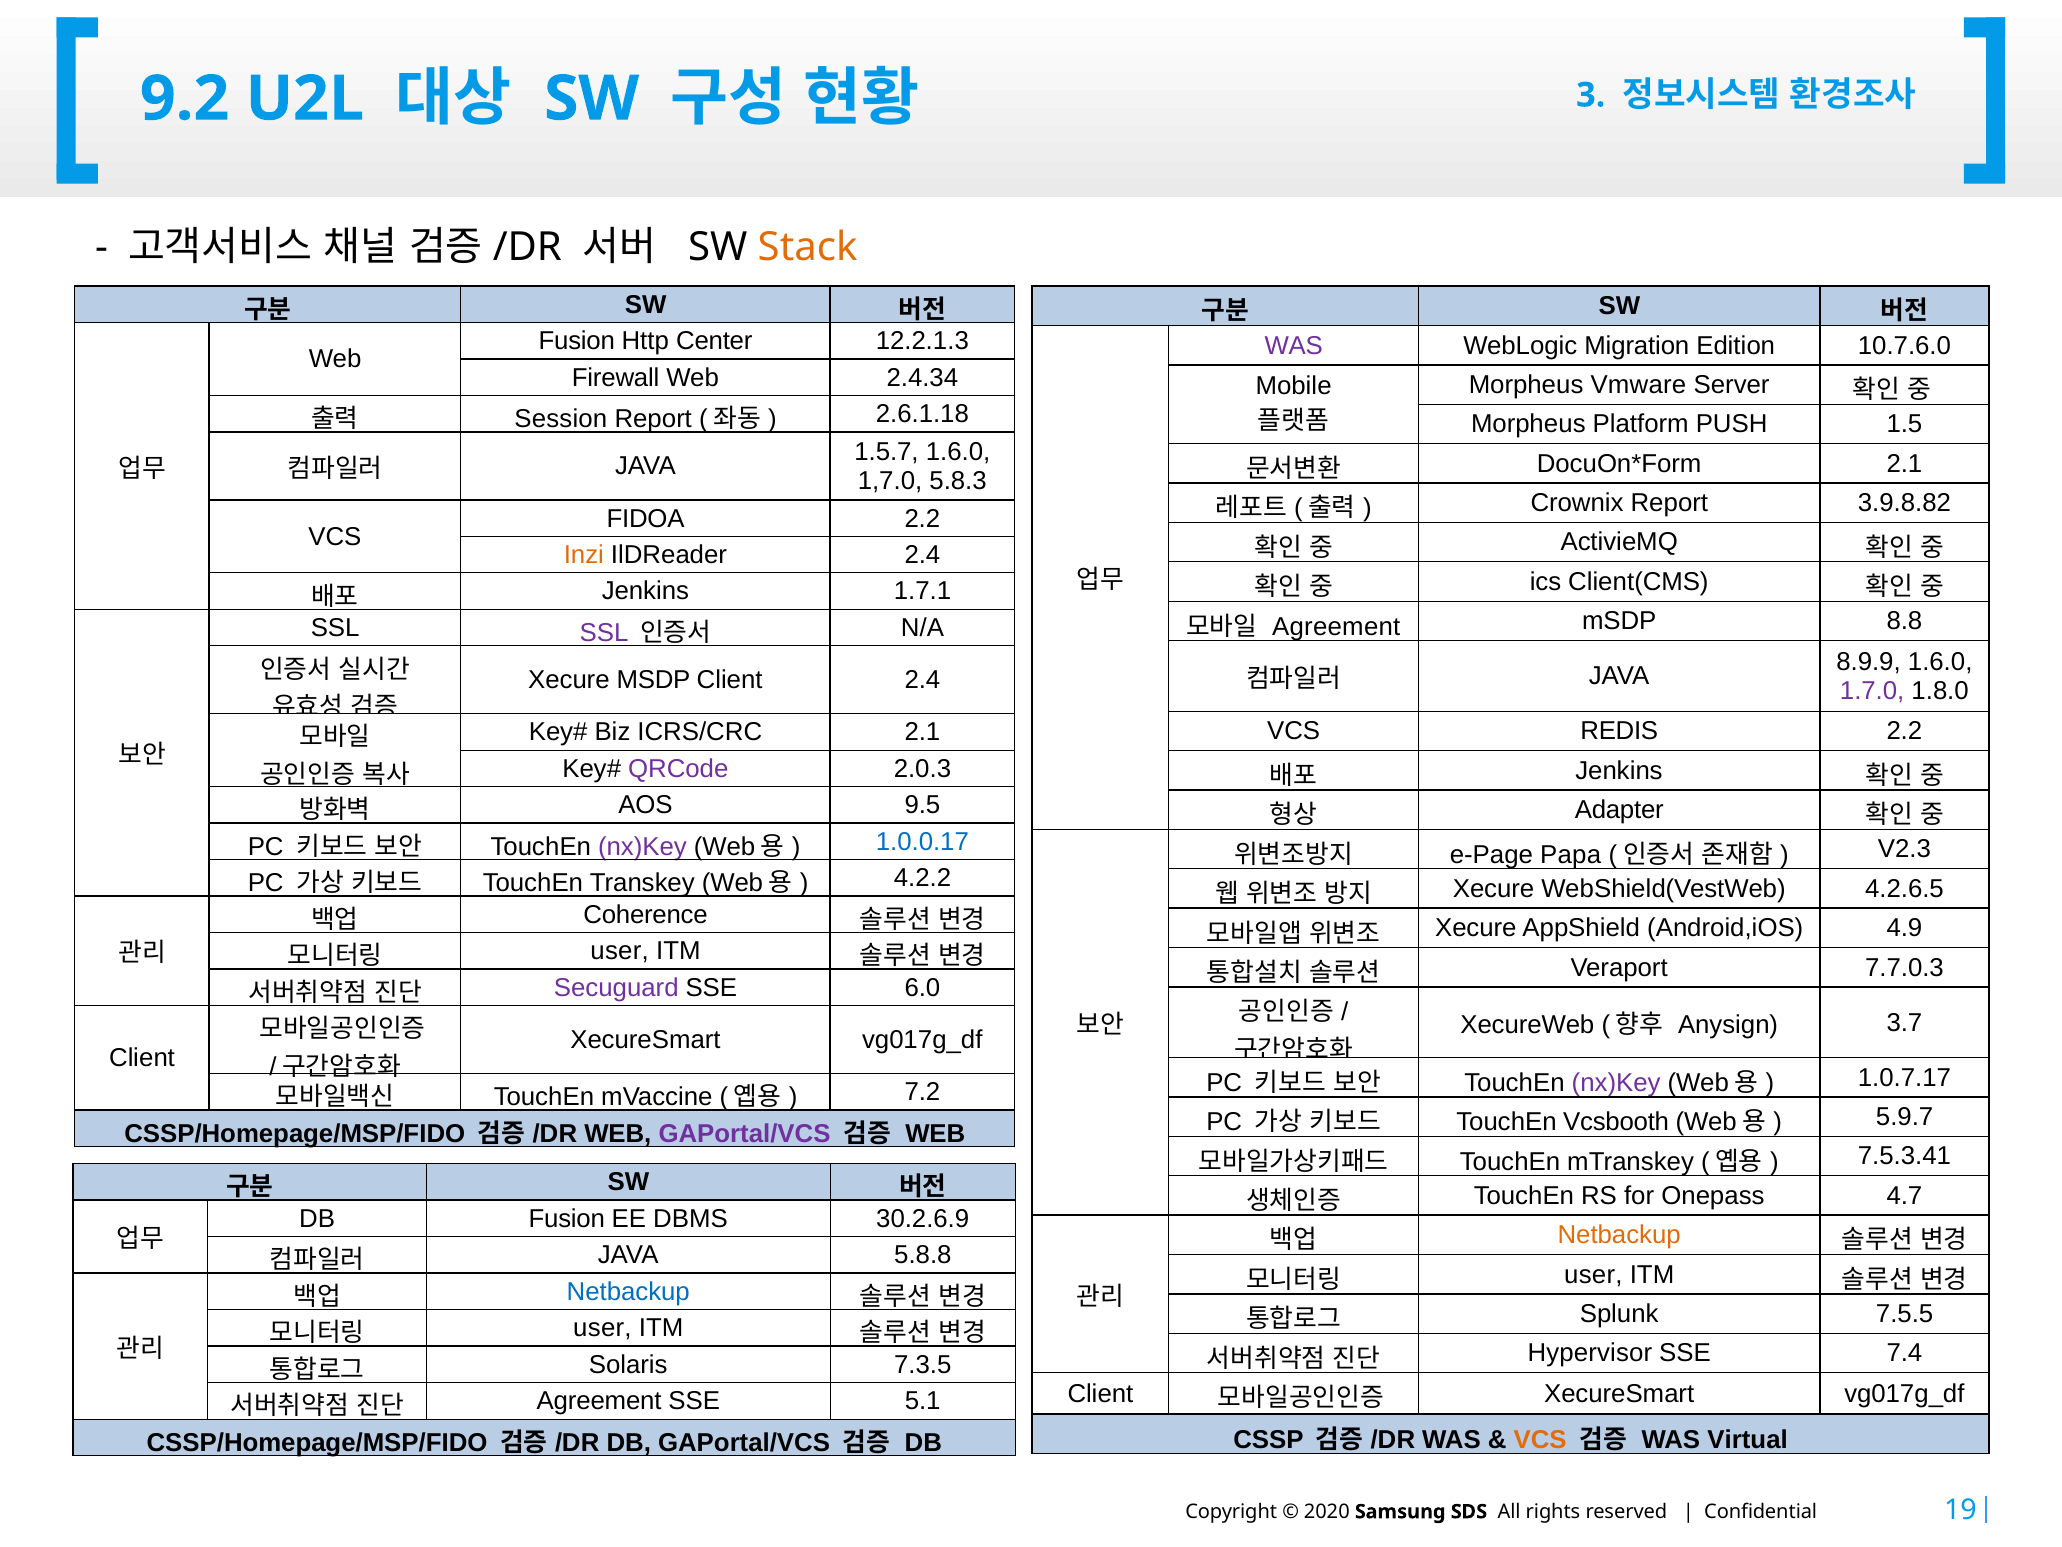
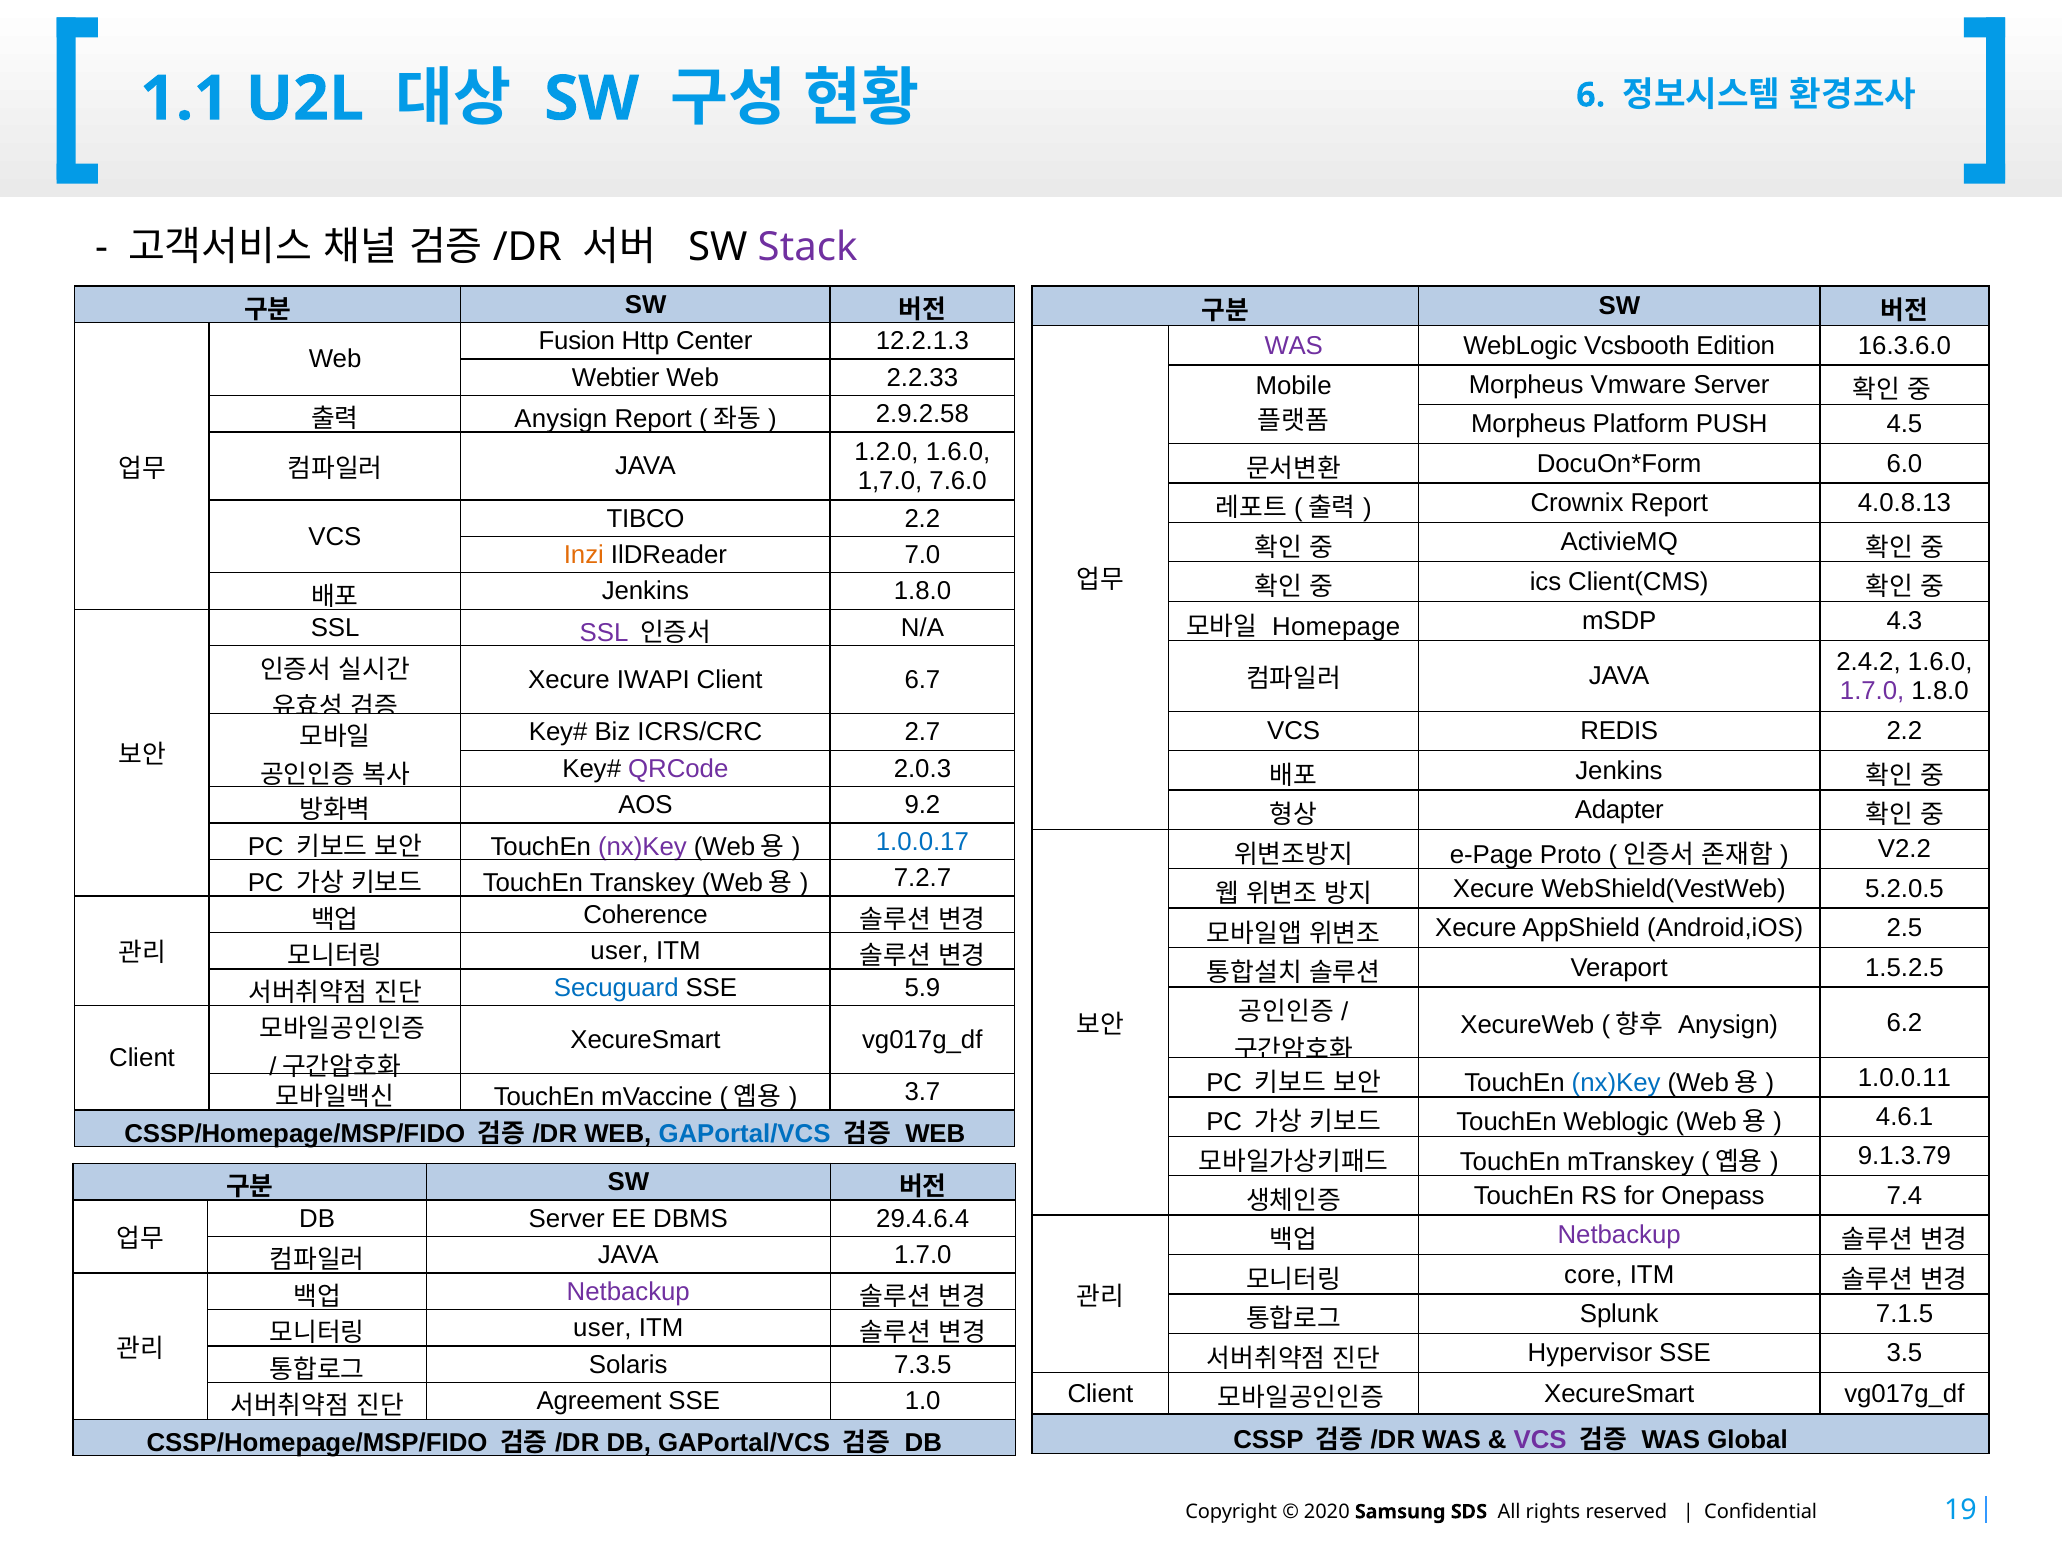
9.2: 9.2 -> 1.1
3: 3 -> 6
Stack colour: orange -> purple
Migration: Migration -> Vcsbooth
10.7.6.0: 10.7.6.0 -> 16.3.6.0
Firewall: Firewall -> Webtier
2.4.34: 2.4.34 -> 2.2.33
Session at (561, 419): Session -> Anysign
2.6.1.18: 2.6.1.18 -> 2.9.2.58
1.5: 1.5 -> 4.5
1.5.7: 1.5.7 -> 1.2.0
2.1 at (1904, 464): 2.1 -> 6.0
5.8.3: 5.8.3 -> 7.6.0
3.9.8.82: 3.9.8.82 -> 4.0.8.13
FIDOA: FIDOA -> TIBCO
IlDReader 2.4: 2.4 -> 7.0
Jenkins 1.7.1: 1.7.1 -> 1.8.0
Agreement at (1336, 626): Agreement -> Homepage
8.8: 8.8 -> 4.3
8.9.9: 8.9.9 -> 2.4.2
Xecure MSDP: MSDP -> IWAPI
Client 2.4: 2.4 -> 6.7
ICRS/CRC 2.1: 2.1 -> 2.7
9.5: 9.5 -> 9.2
Papa: Papa -> Proto
V2.3: V2.3 -> V2.2
4.2.2: 4.2.2 -> 7.2.7
4.2.6.5: 4.2.6.5 -> 5.2.0.5
4.9: 4.9 -> 2.5
7.7.0.3: 7.7.0.3 -> 1.5.2.5
Secuguard colour: purple -> blue
6.0: 6.0 -> 5.9
3.7: 3.7 -> 6.2
nx)Key at (1616, 1083) colour: purple -> blue
1.0.7.17: 1.0.7.17 -> 1.0.0.11
7.2: 7.2 -> 3.7
TouchEn Vcsbooth: Vcsbooth -> Weblogic
5.9.7: 5.9.7 -> 4.6.1
GAPortal/VCS at (745, 1133) colour: purple -> blue
7.5.3.41: 7.5.3.41 -> 9.1.3.79
4.7: 4.7 -> 7.4
DB Fusion: Fusion -> Server
30.2.6.9: 30.2.6.9 -> 29.4.6.4
Netbackup at (1619, 1235) colour: orange -> purple
JAVA 5.8.8: 5.8.8 -> 1.7.0
user at (1593, 1274): user -> core
Netbackup at (628, 1291) colour: blue -> purple
7.5.5: 7.5.5 -> 7.1.5
7.4: 7.4 -> 3.5
5.1: 5.1 -> 1.0
VCS at (1540, 1439) colour: orange -> purple
Virtual: Virtual -> Global
